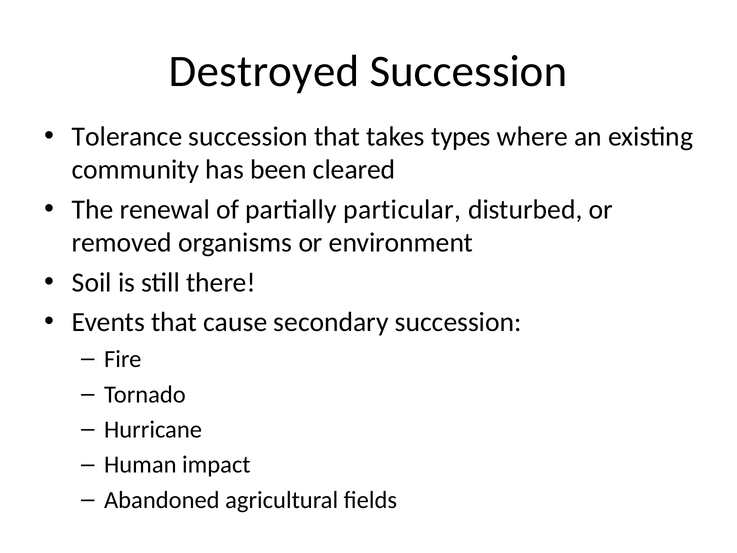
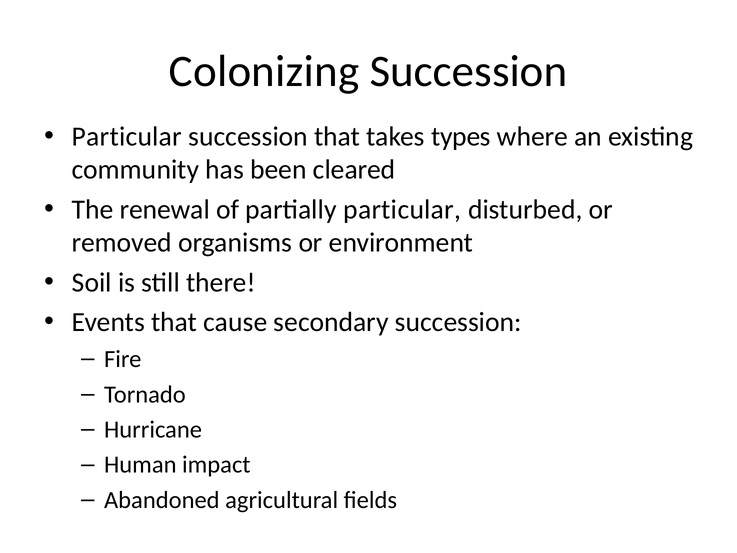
Destroyed: Destroyed -> Colonizing
Tolerance at (127, 136): Tolerance -> Particular
